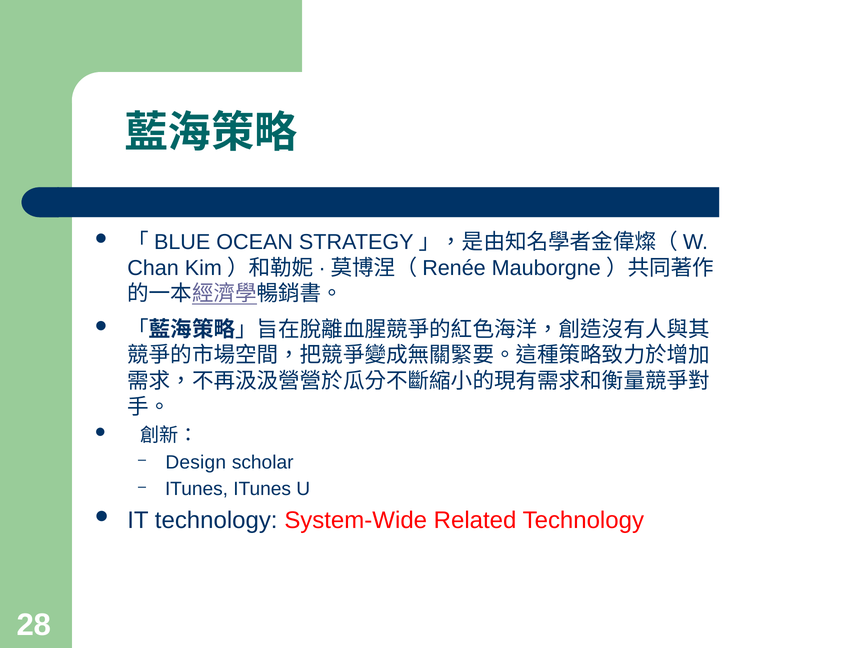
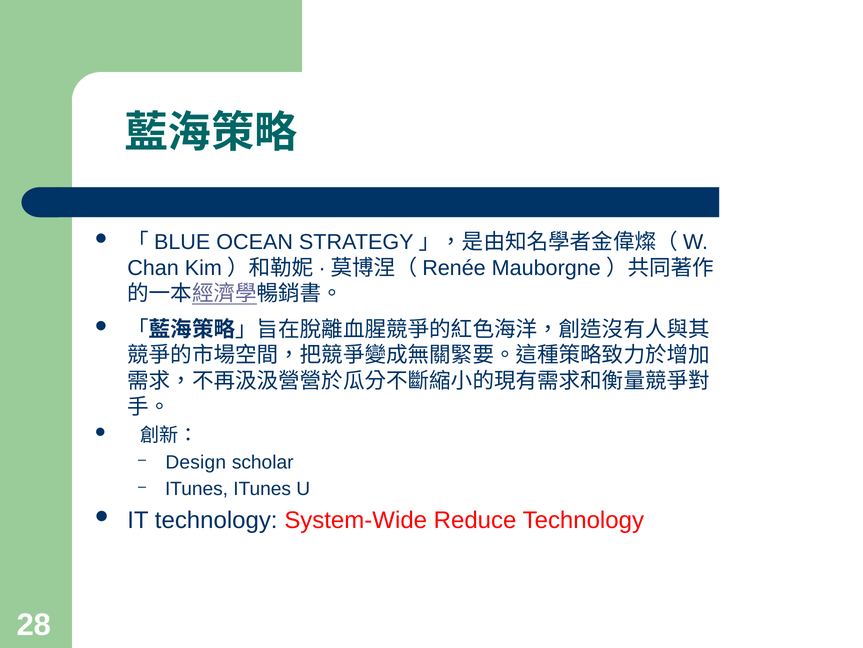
Related: Related -> Reduce
